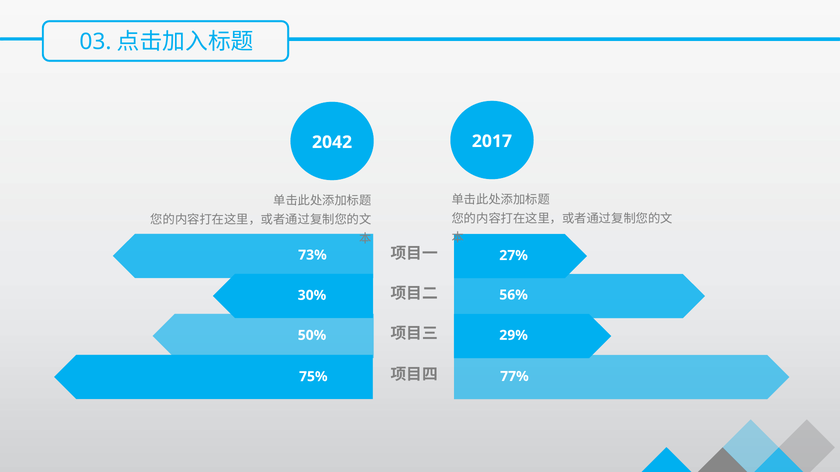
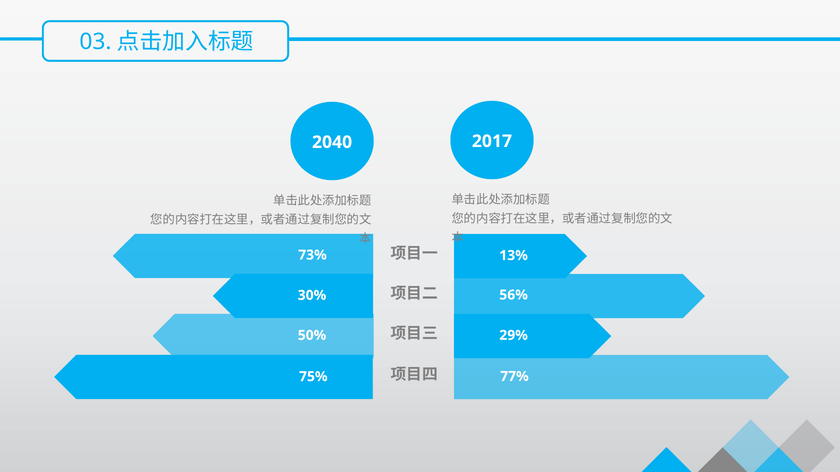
2042: 2042 -> 2040
27%: 27% -> 13%
